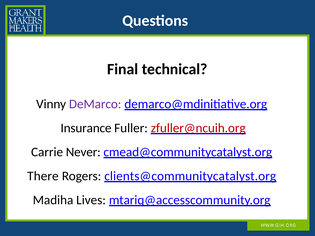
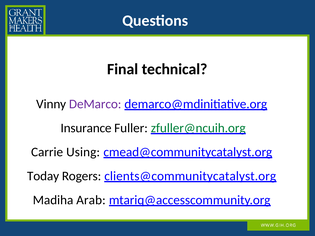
zfuller@ncuih.org colour: red -> green
Never: Never -> Using
There: There -> Today
Lives: Lives -> Arab
